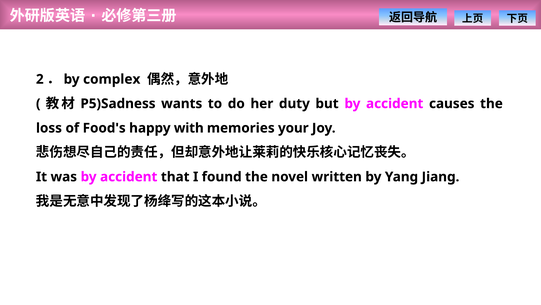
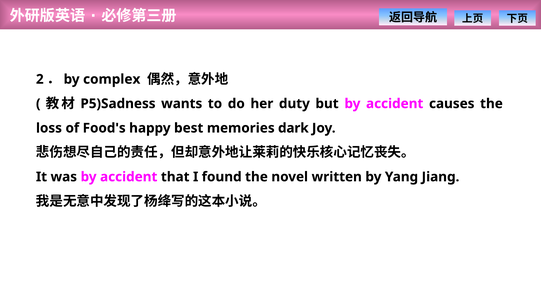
with: with -> best
your: your -> dark
